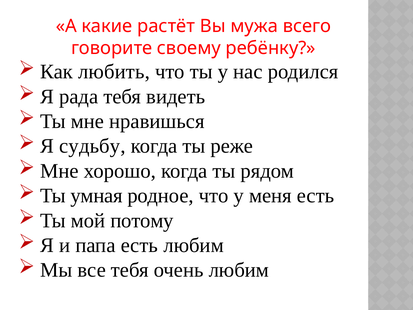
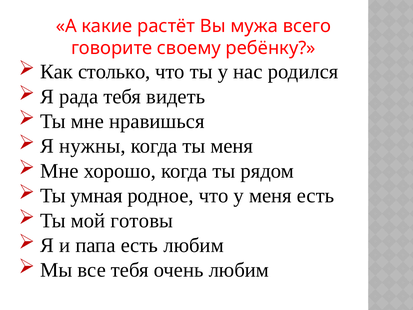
любить: любить -> столько
судьбу: судьбу -> нужны
ты реже: реже -> меня
потому: потому -> готовы
